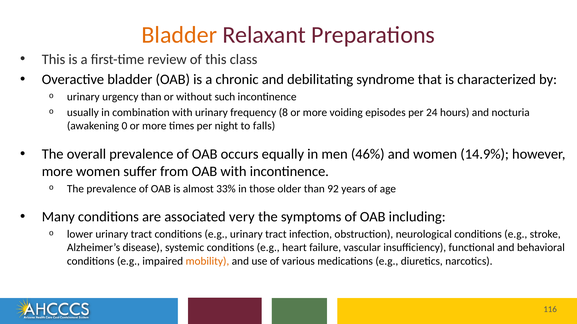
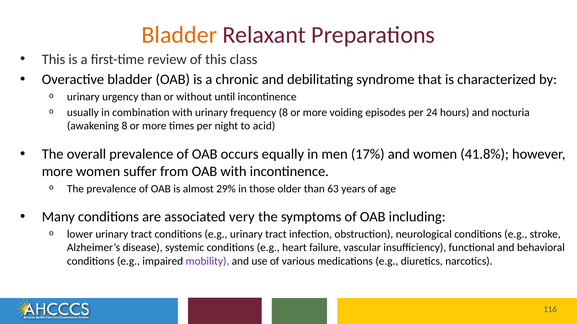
such: such -> until
awakening 0: 0 -> 8
falls: falls -> acid
46%: 46% -> 17%
14.9%: 14.9% -> 41.8%
33%: 33% -> 29%
92: 92 -> 63
mobility colour: orange -> purple
